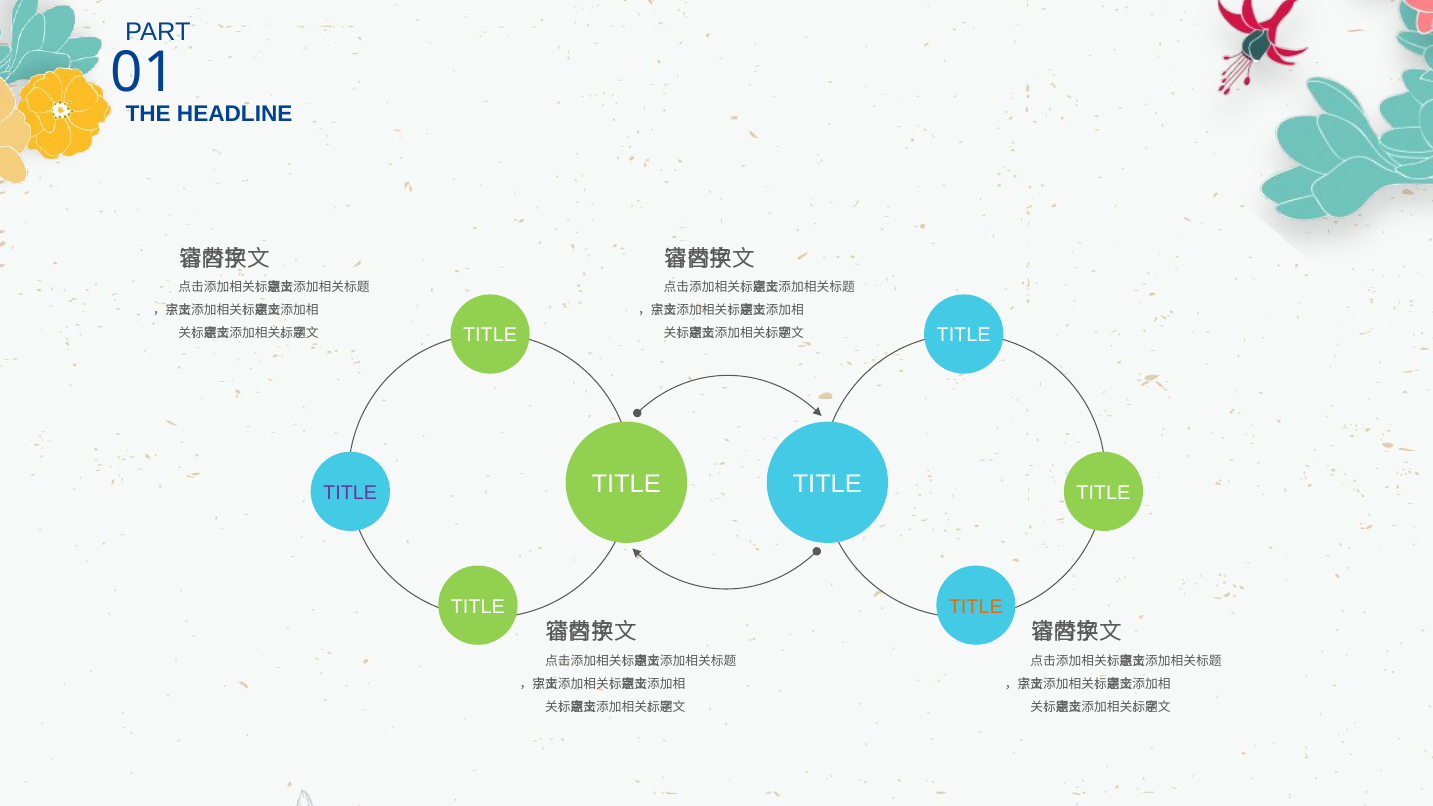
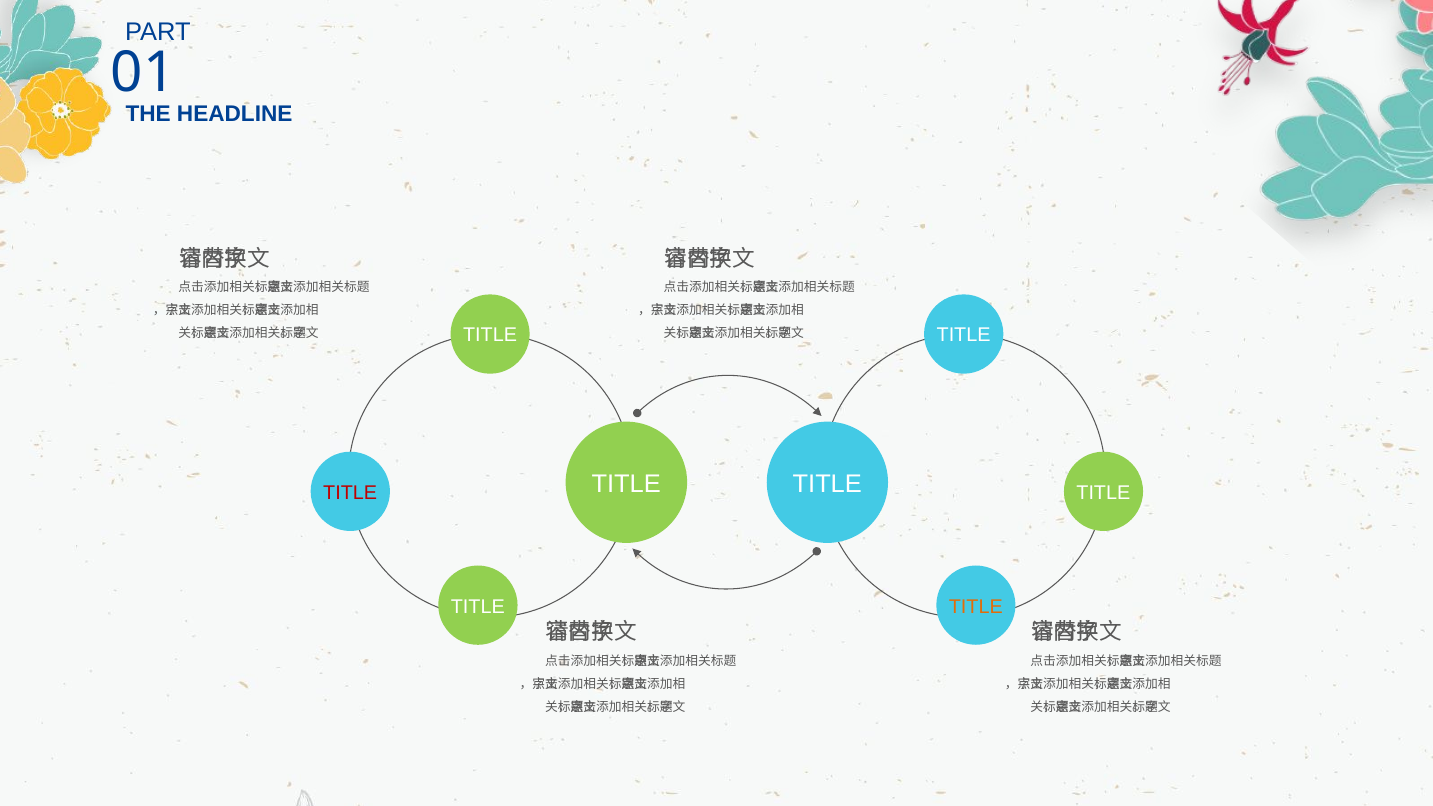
TITLE at (350, 493) colour: purple -> red
